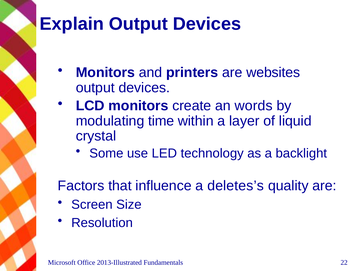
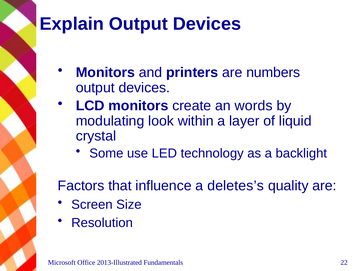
websites: websites -> numbers
time: time -> look
